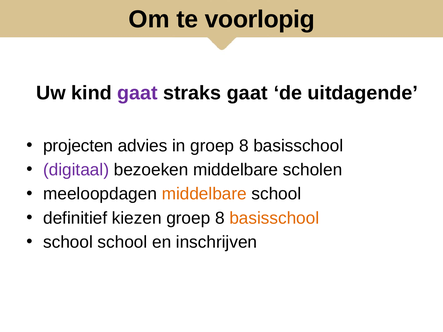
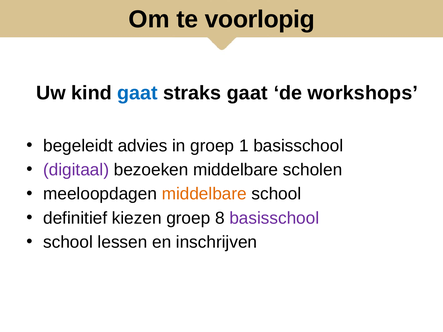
gaat at (137, 93) colour: purple -> blue
uitdagende: uitdagende -> workshops
projecten: projecten -> begeleidt
in groep 8: 8 -> 1
basisschool at (274, 218) colour: orange -> purple
school school: school -> lessen
